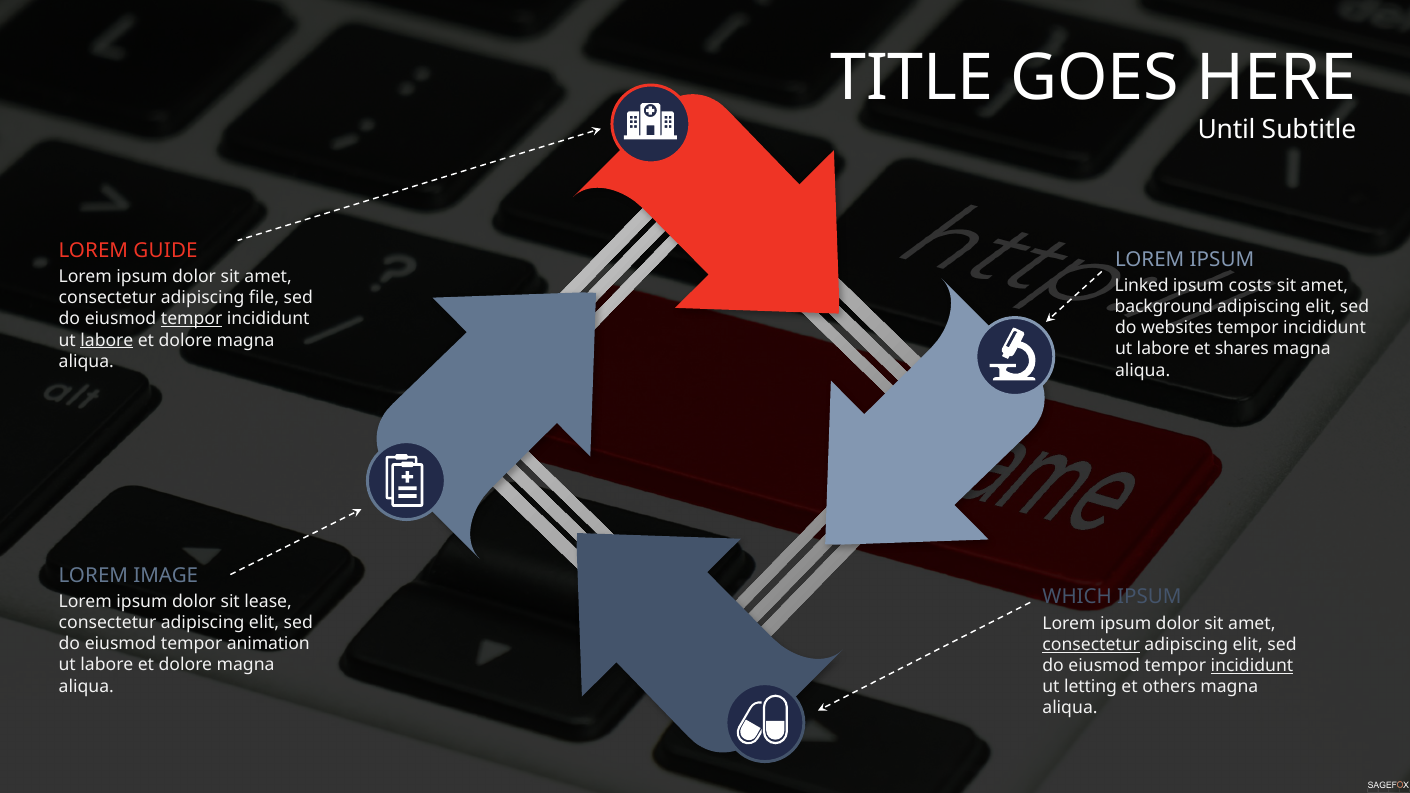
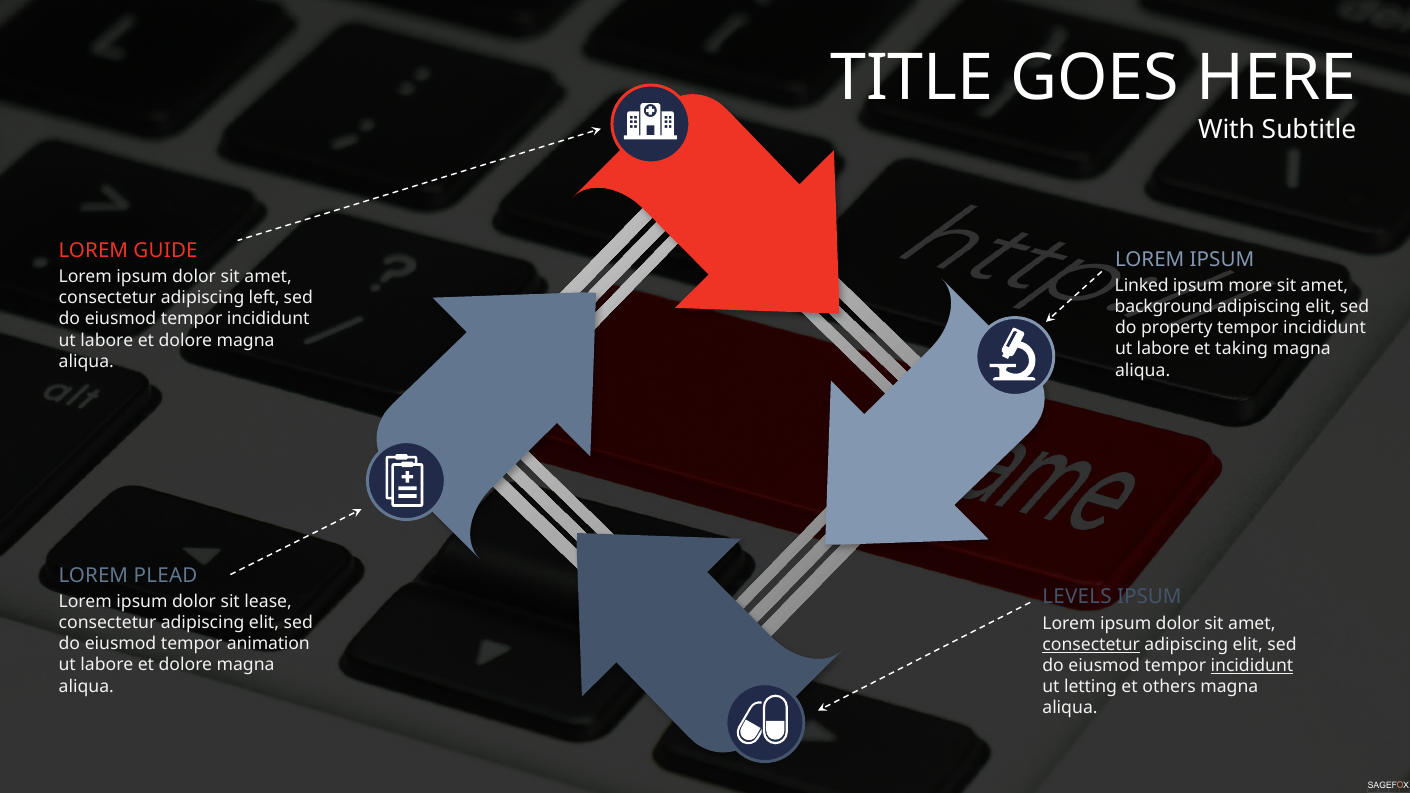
Until: Until -> With
costs: costs -> more
file: file -> left
tempor at (192, 319) underline: present -> none
websites: websites -> property
labore at (107, 340) underline: present -> none
shares: shares -> taking
IMAGE: IMAGE -> PLEAD
WHICH: WHICH -> LEVELS
